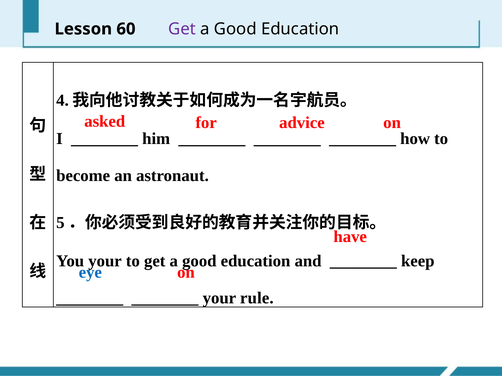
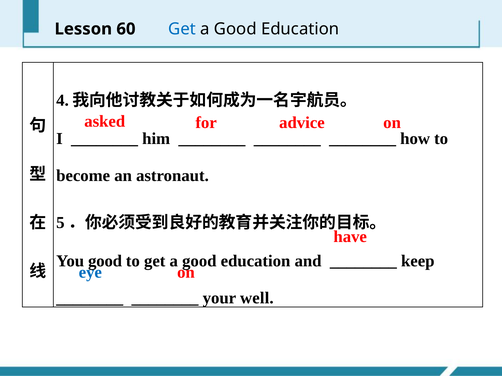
Get at (182, 29) colour: purple -> blue
You your: your -> good
rule: rule -> well
